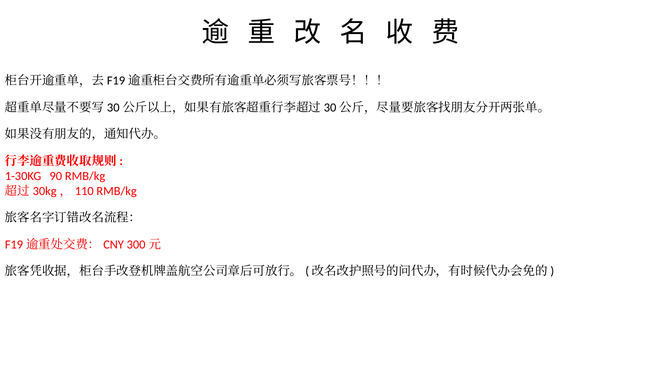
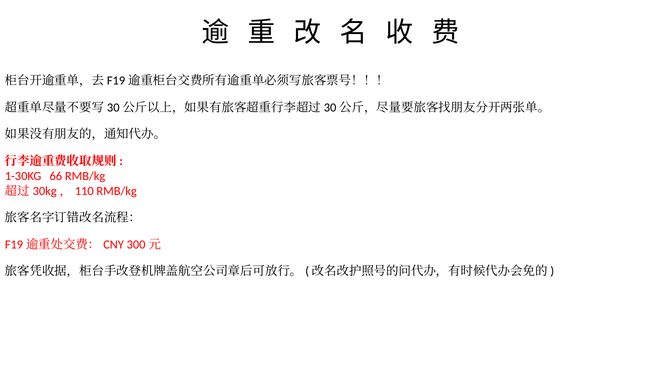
90: 90 -> 66
